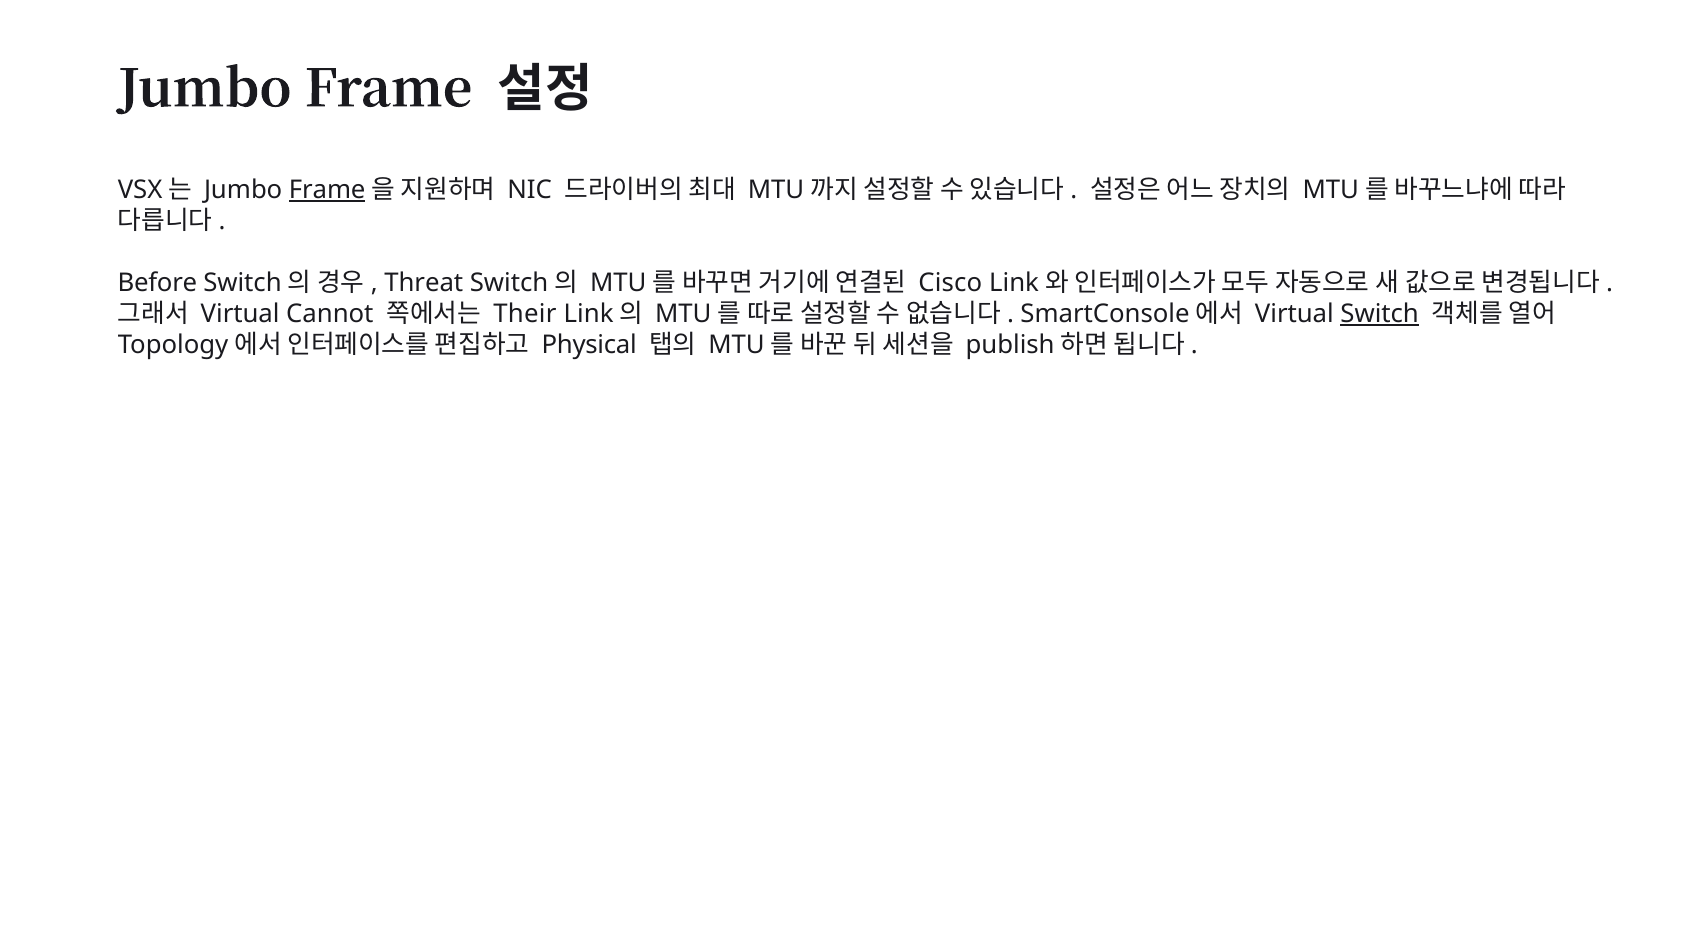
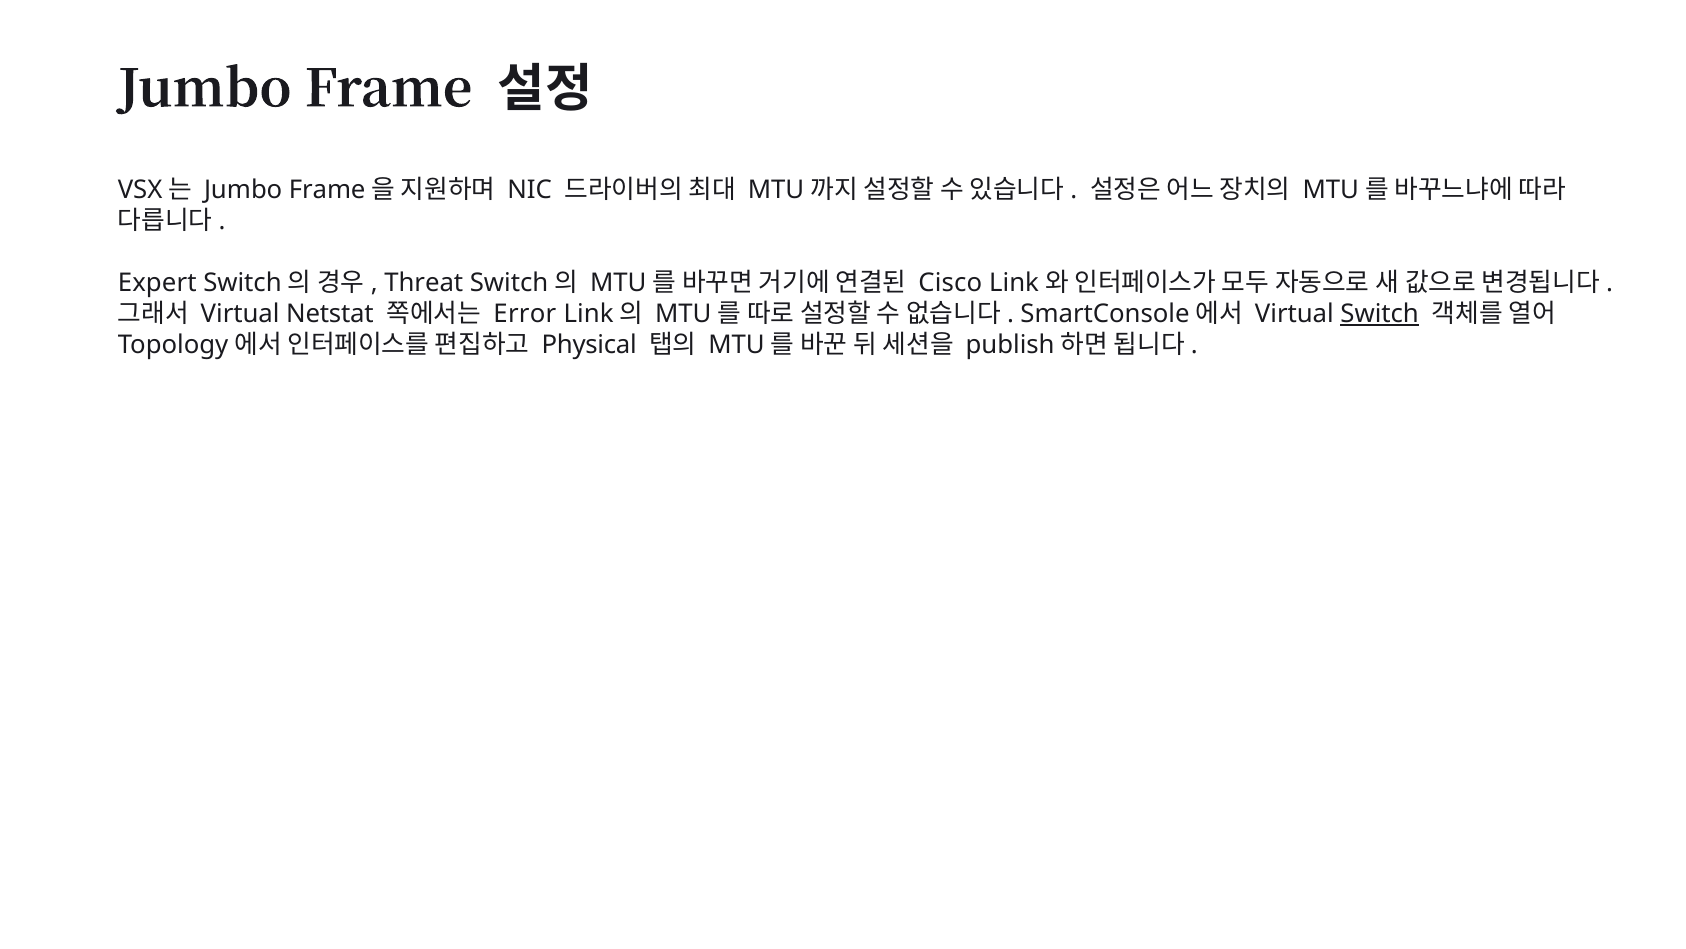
Frame at (327, 190) underline: present -> none
Before: Before -> Expert
Cannot: Cannot -> Netstat
Their: Their -> Error
